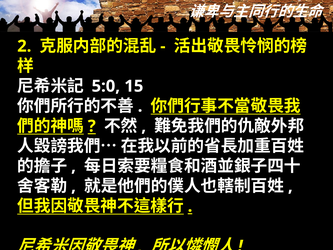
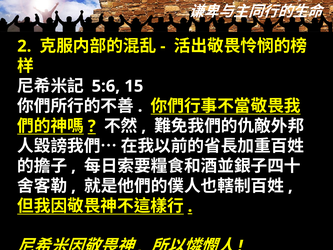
5:0: 5:0 -> 5:6
